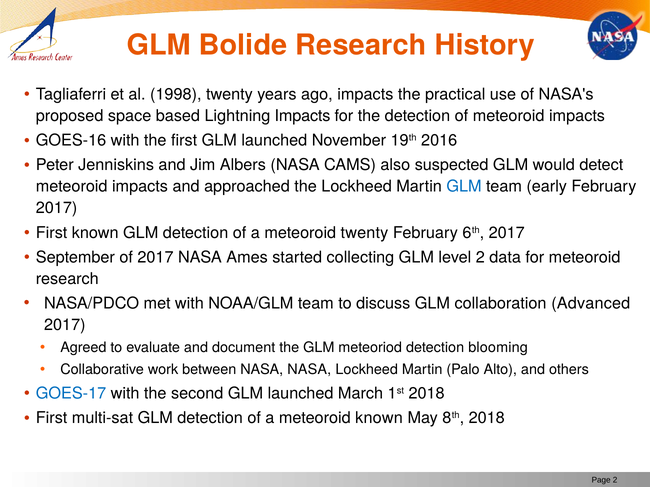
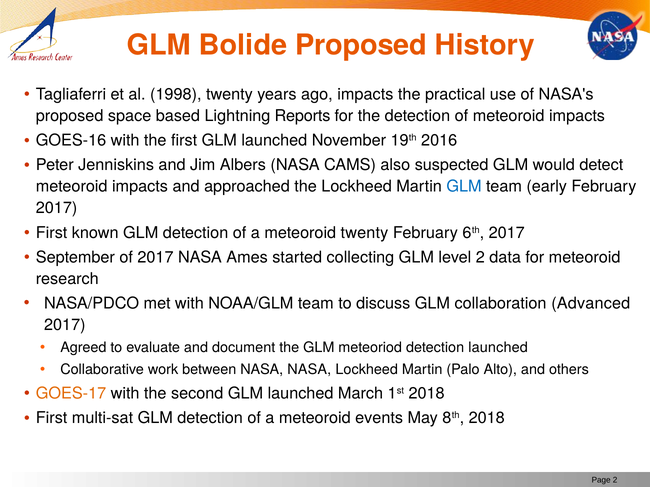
Bolide Research: Research -> Proposed
Lightning Impacts: Impacts -> Reports
detection blooming: blooming -> launched
GOES-17 colour: blue -> orange
meteoroid known: known -> events
